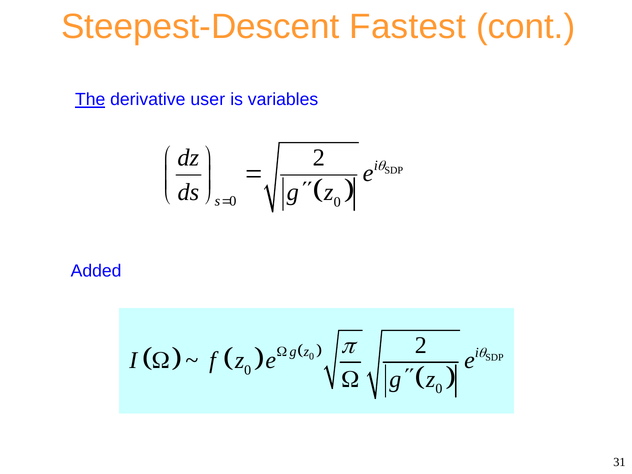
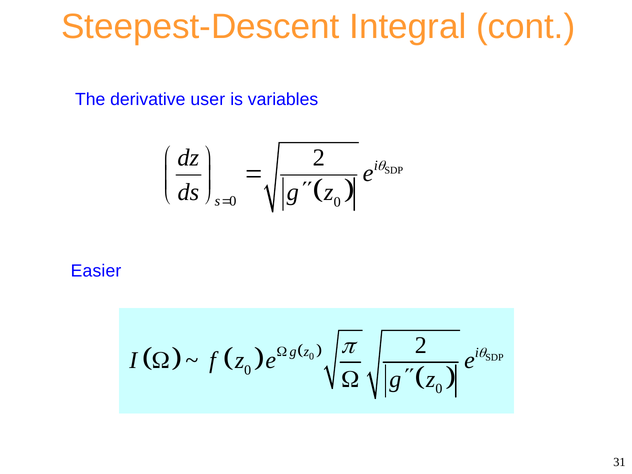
Fastest: Fastest -> Integral
The underline: present -> none
Added: Added -> Easier
